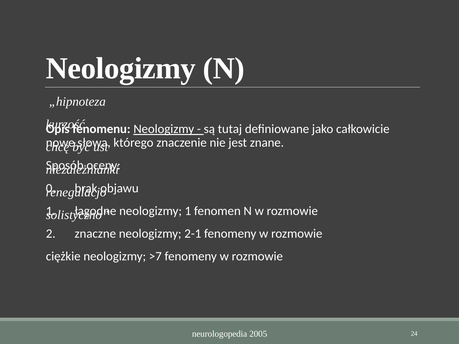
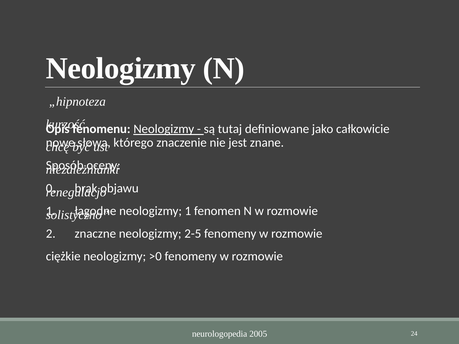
2-1: 2-1 -> 2-5
>7: >7 -> >0
